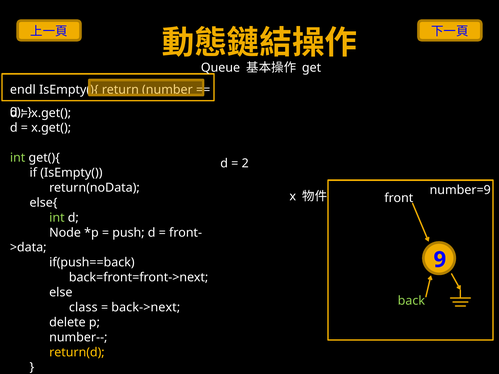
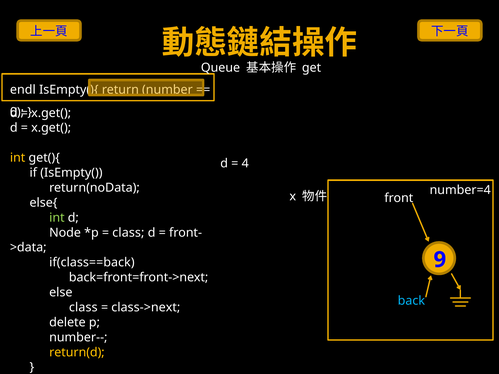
int at (18, 158) colour: light green -> yellow
2: 2 -> 4
number=9: number=9 -> number=4
push at (128, 233): push -> class
if(push==back: if(push==back -> if(class==back
back colour: light green -> light blue
back->next: back->next -> class->next
